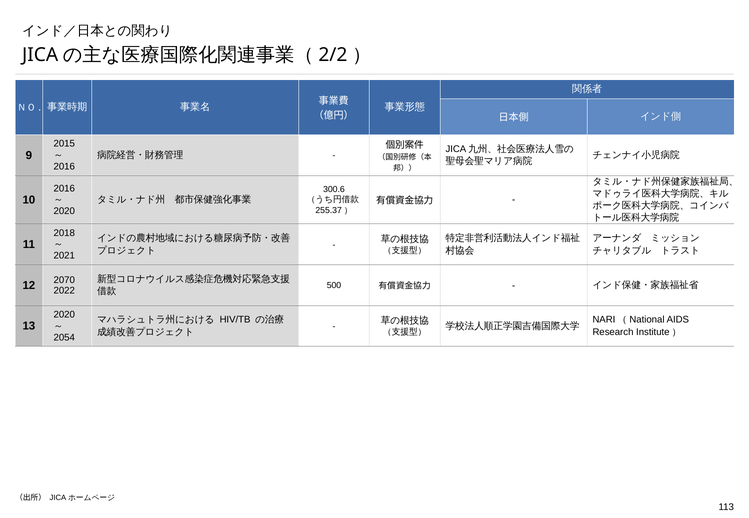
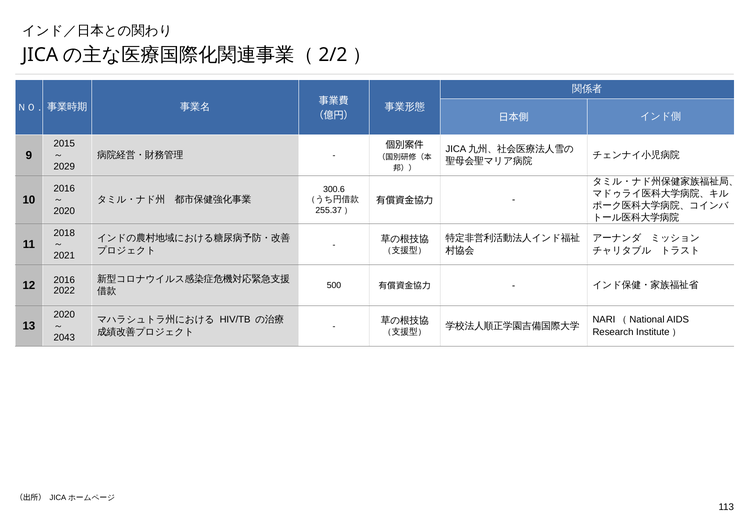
2016 at (64, 167): 2016 -> 2029
12 2070: 2070 -> 2016
2054: 2054 -> 2043
